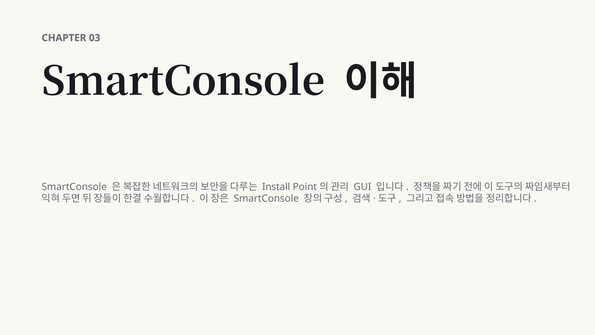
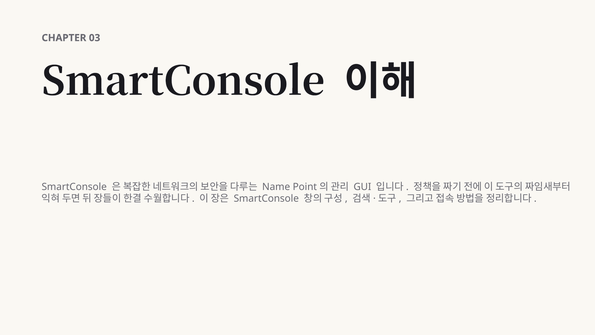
Install: Install -> Name
